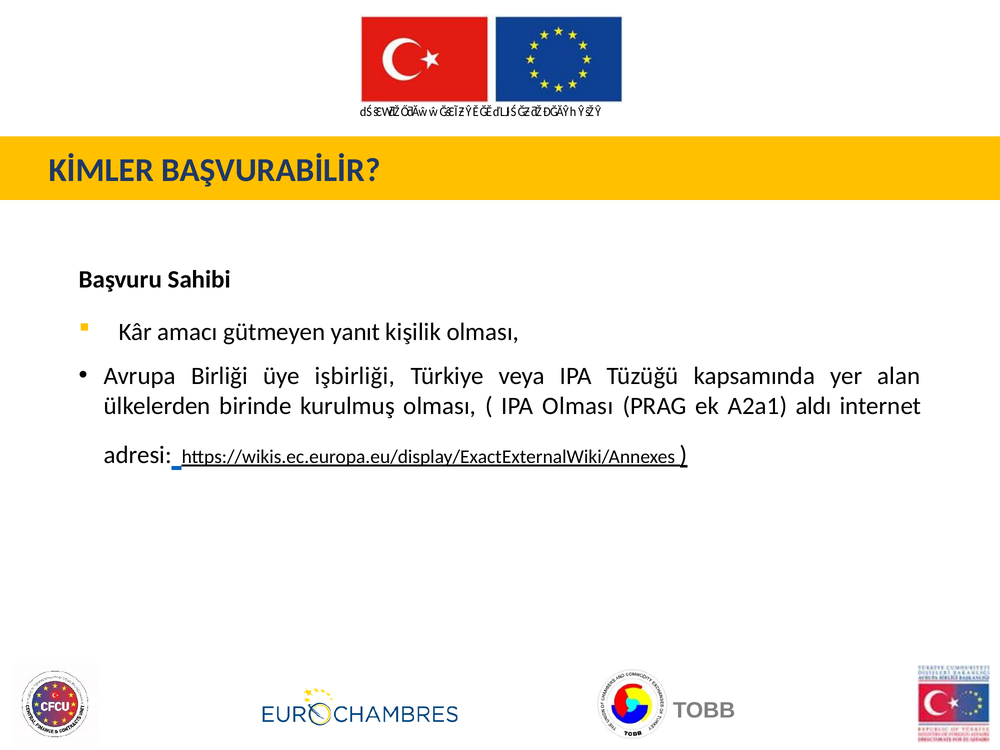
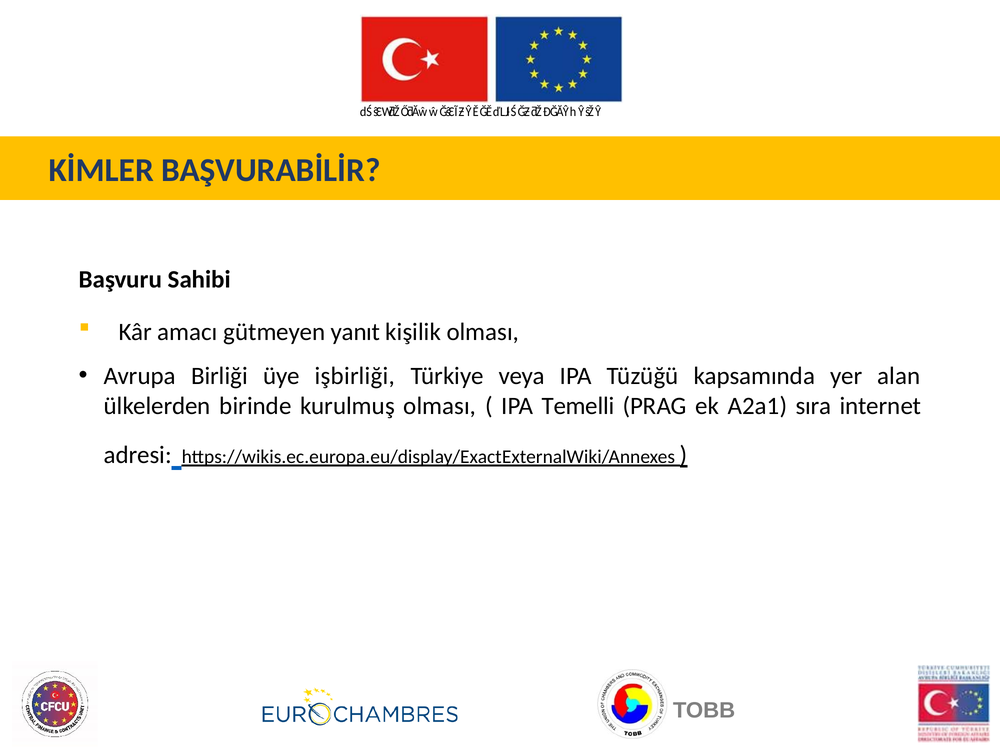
IPA Olması: Olması -> Temelli
aldı: aldı -> sıra
